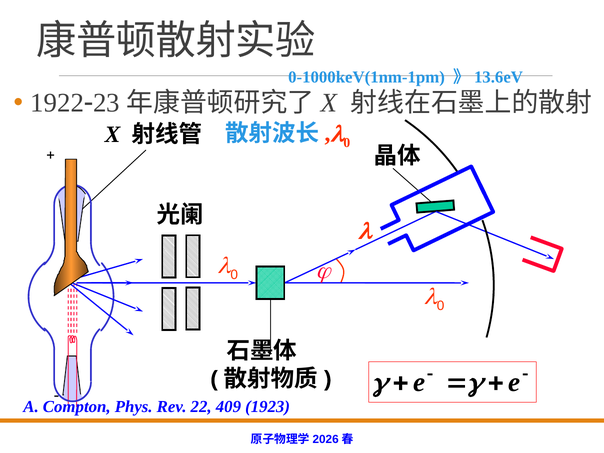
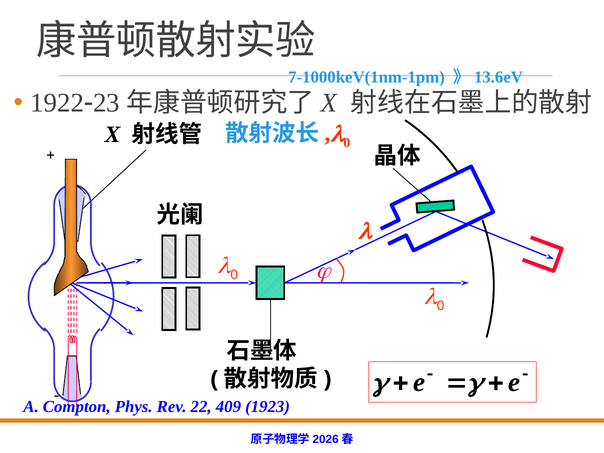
0-1000keV(1nm-1pm: 0-1000keV(1nm-1pm -> 7-1000keV(1nm-1pm
